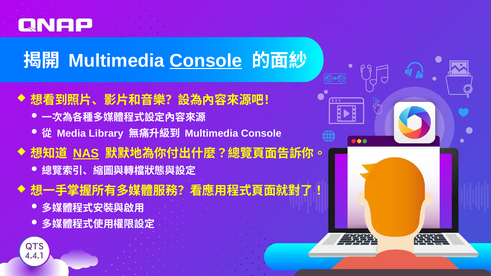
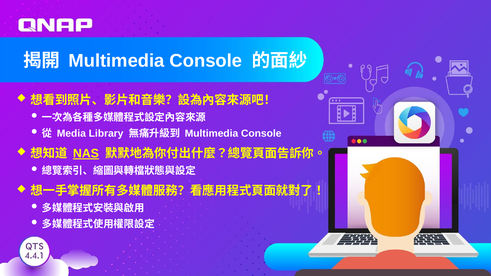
Console at (206, 61) underline: present -> none
